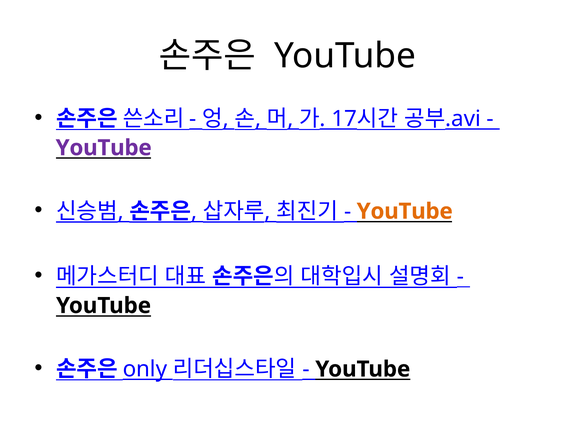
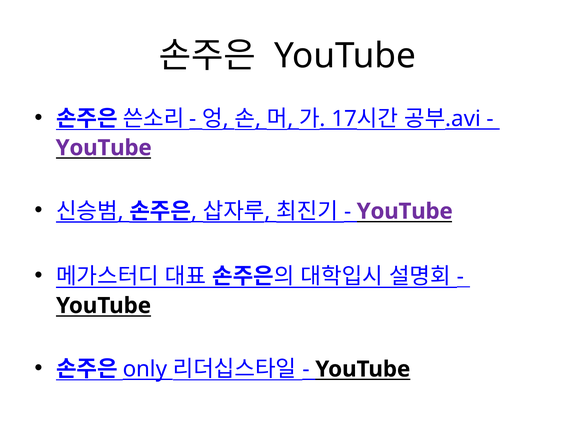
YouTube at (405, 211) colour: orange -> purple
